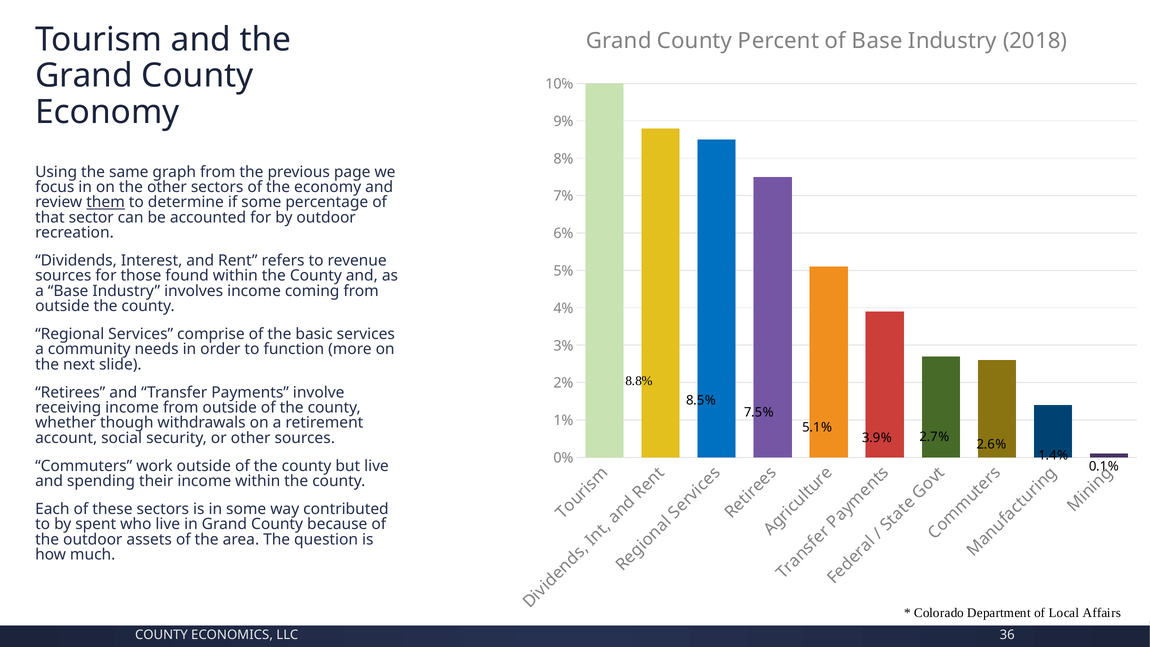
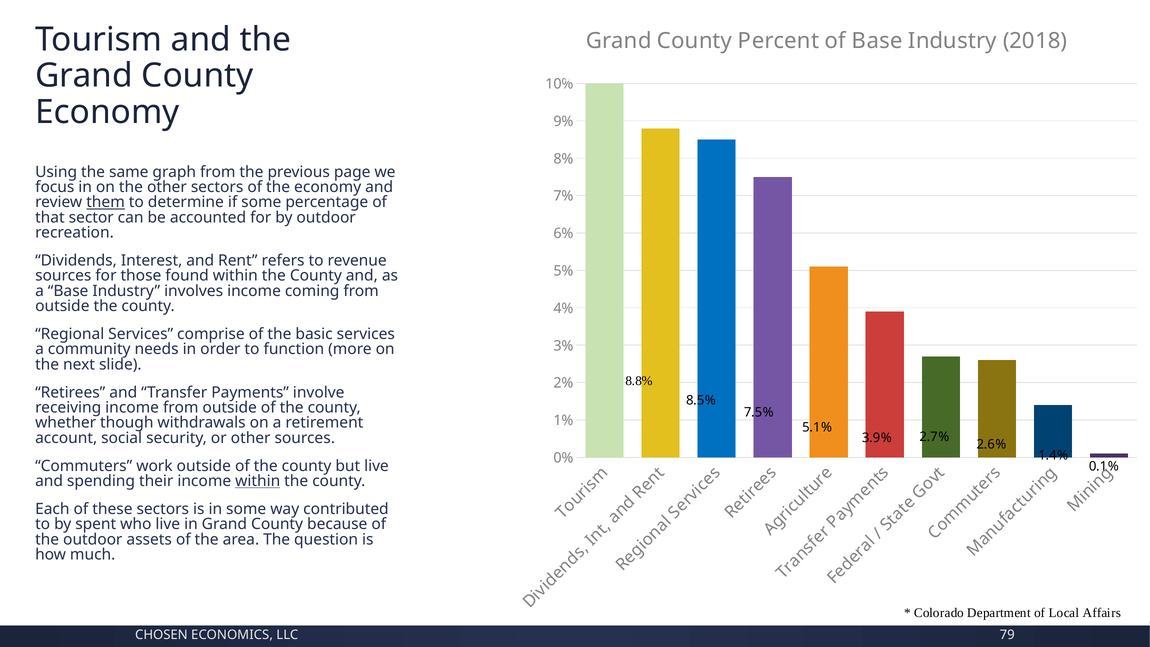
within at (258, 481) underline: none -> present
COUNTY at (161, 635): COUNTY -> CHOSEN
36: 36 -> 79
